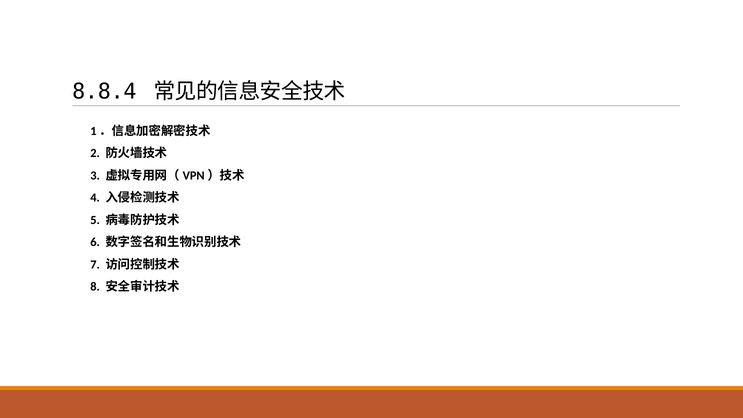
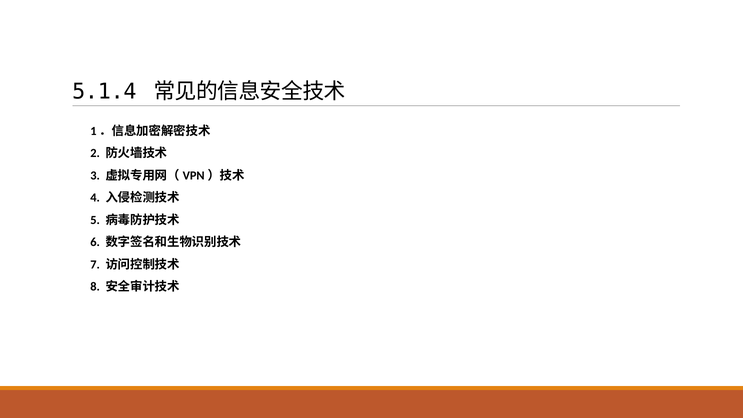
8.8.4: 8.8.4 -> 5.1.4
